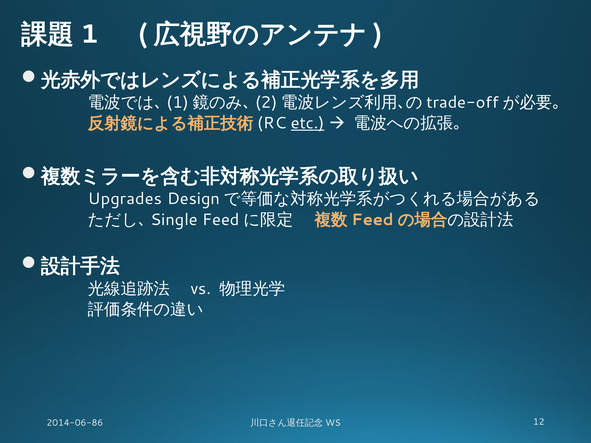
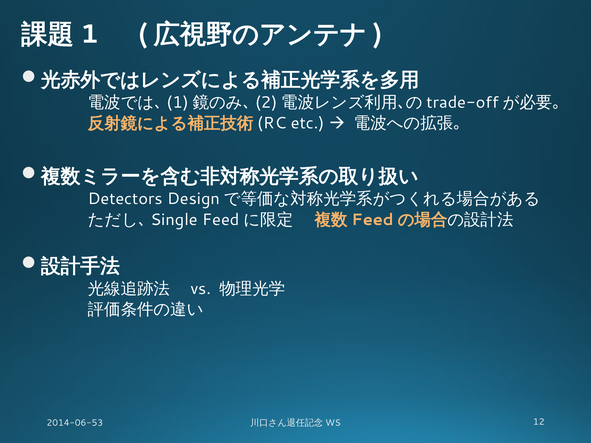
etc underline: present -> none
Upgrades: Upgrades -> Detectors
2014-06-86: 2014-06-86 -> 2014-06-53
